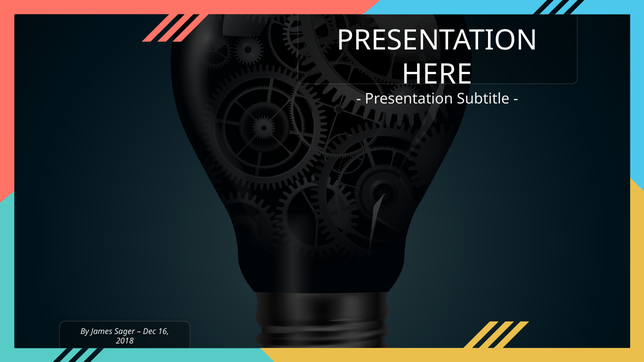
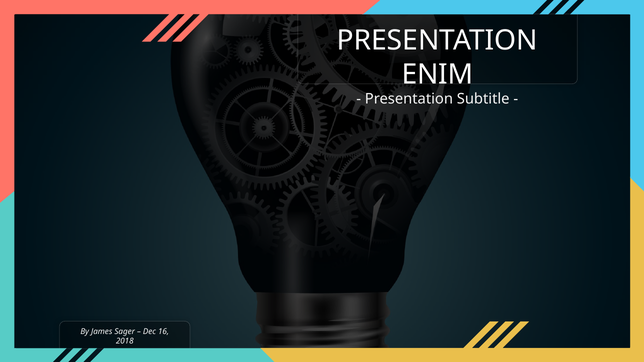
HERE: HERE -> ENIM
